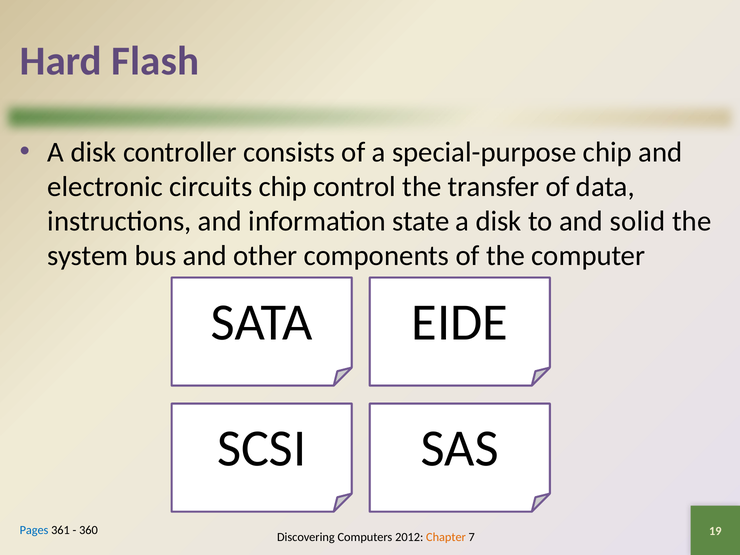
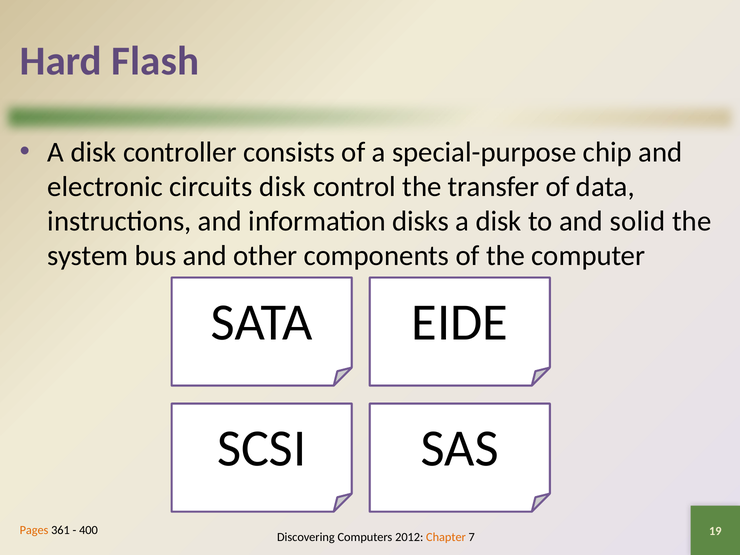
circuits chip: chip -> disk
state: state -> disks
Pages colour: blue -> orange
360: 360 -> 400
